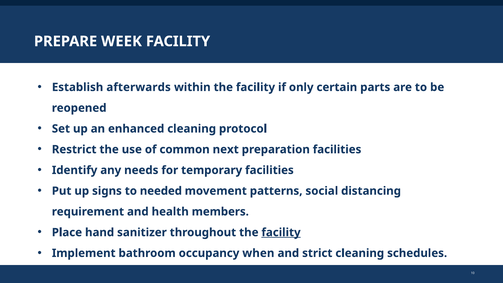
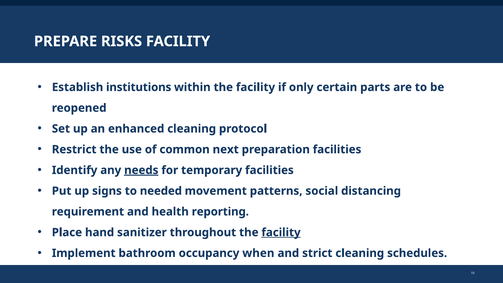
WEEK: WEEK -> RISKS
afterwards: afterwards -> institutions
needs underline: none -> present
members: members -> reporting
